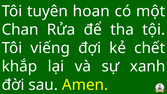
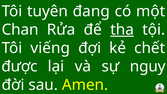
hoan: hoan -> đang
tha underline: none -> present
khắp: khắp -> được
xanh: xanh -> nguy
